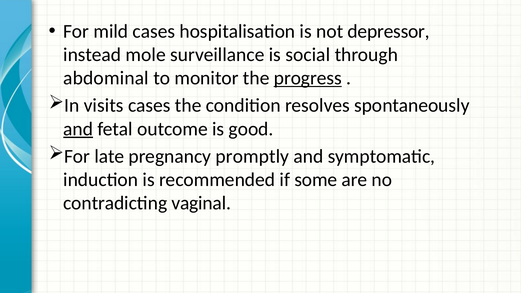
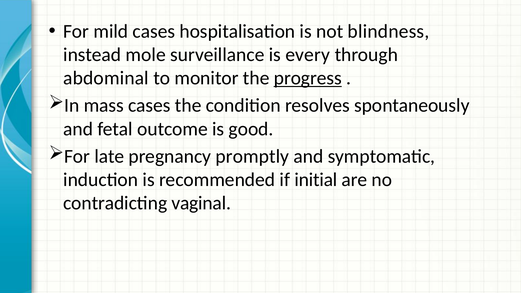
depressor: depressor -> blindness
social: social -> every
visits: visits -> mass
and at (78, 129) underline: present -> none
some: some -> initial
